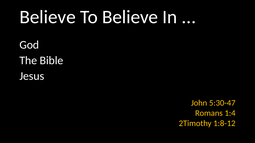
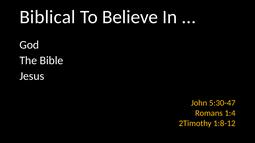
Believe at (48, 17): Believe -> Biblical
